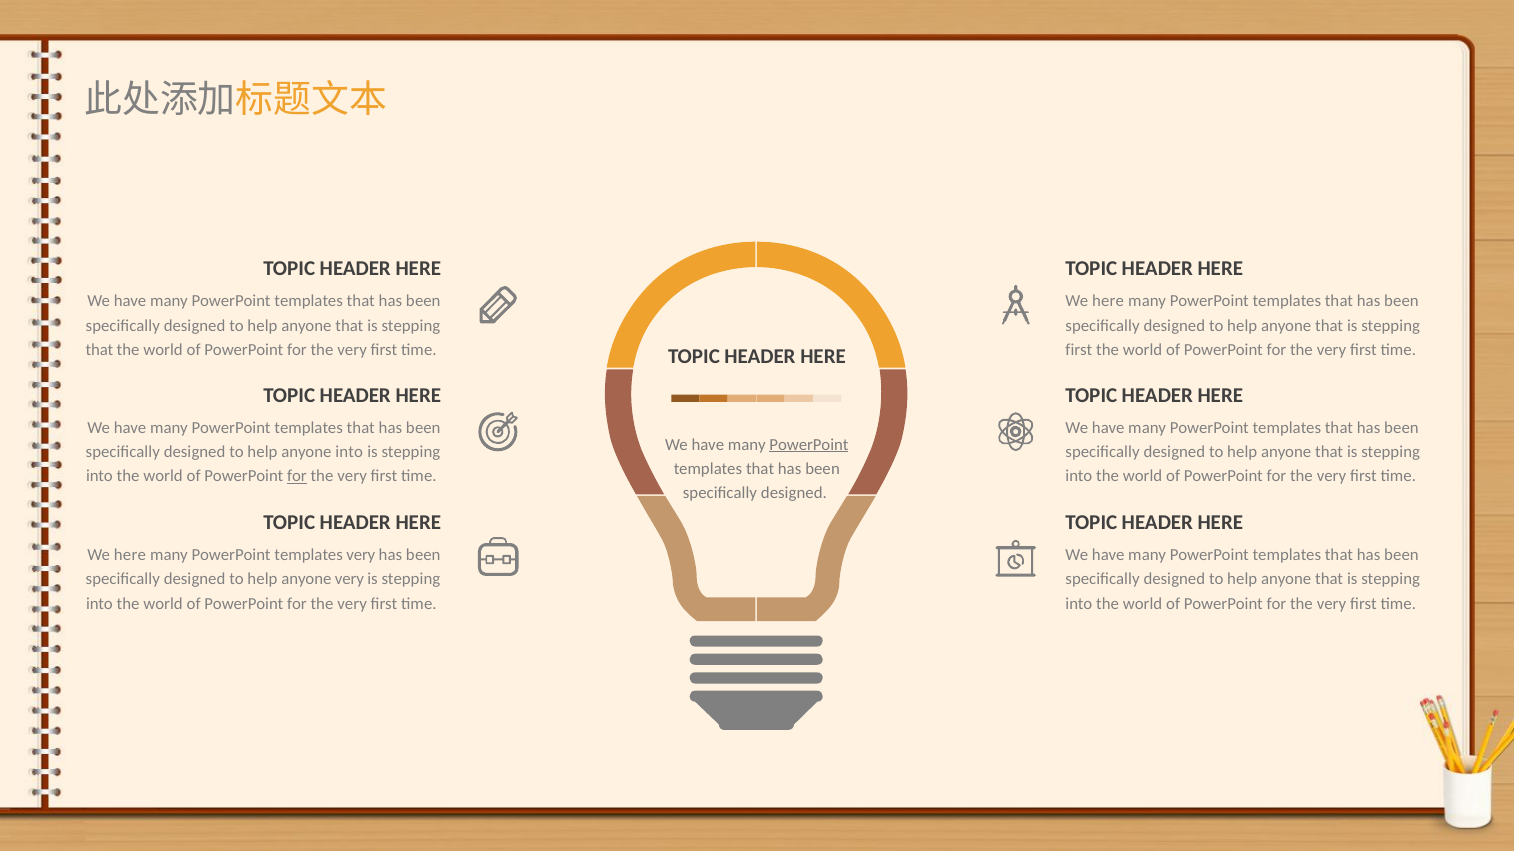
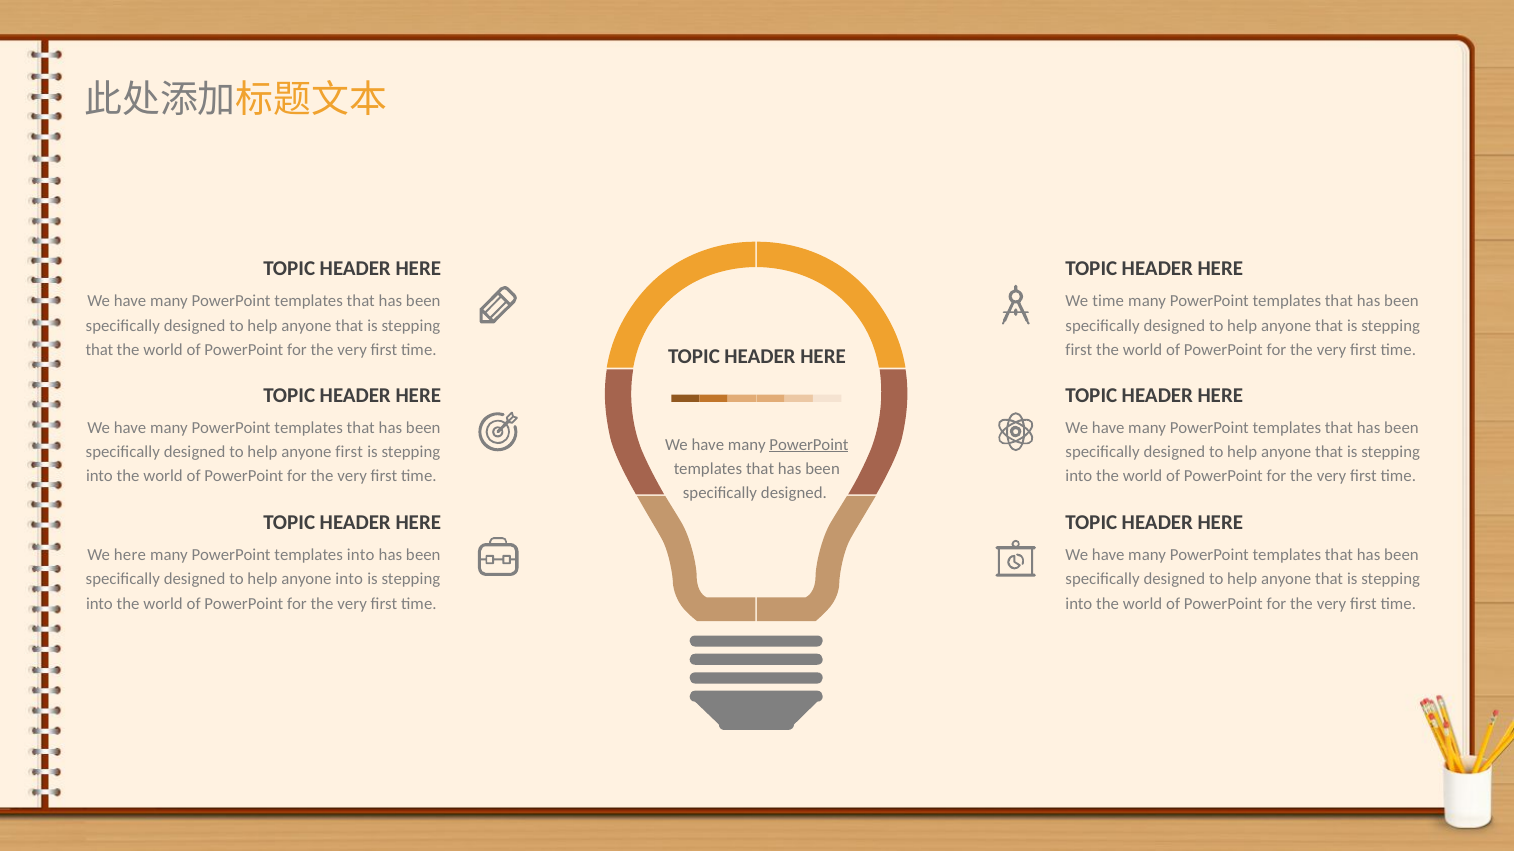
here at (1108, 302): here -> time
anyone into: into -> first
for at (297, 477) underline: present -> none
templates very: very -> into
anyone very: very -> into
